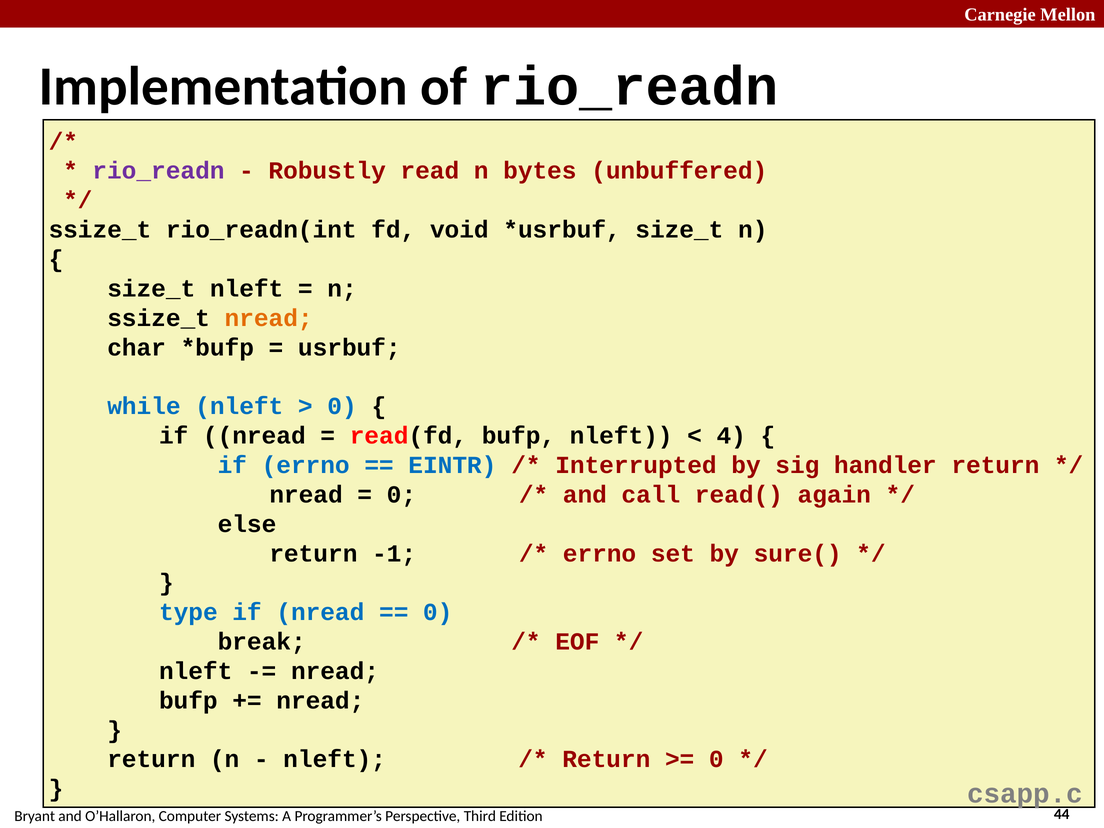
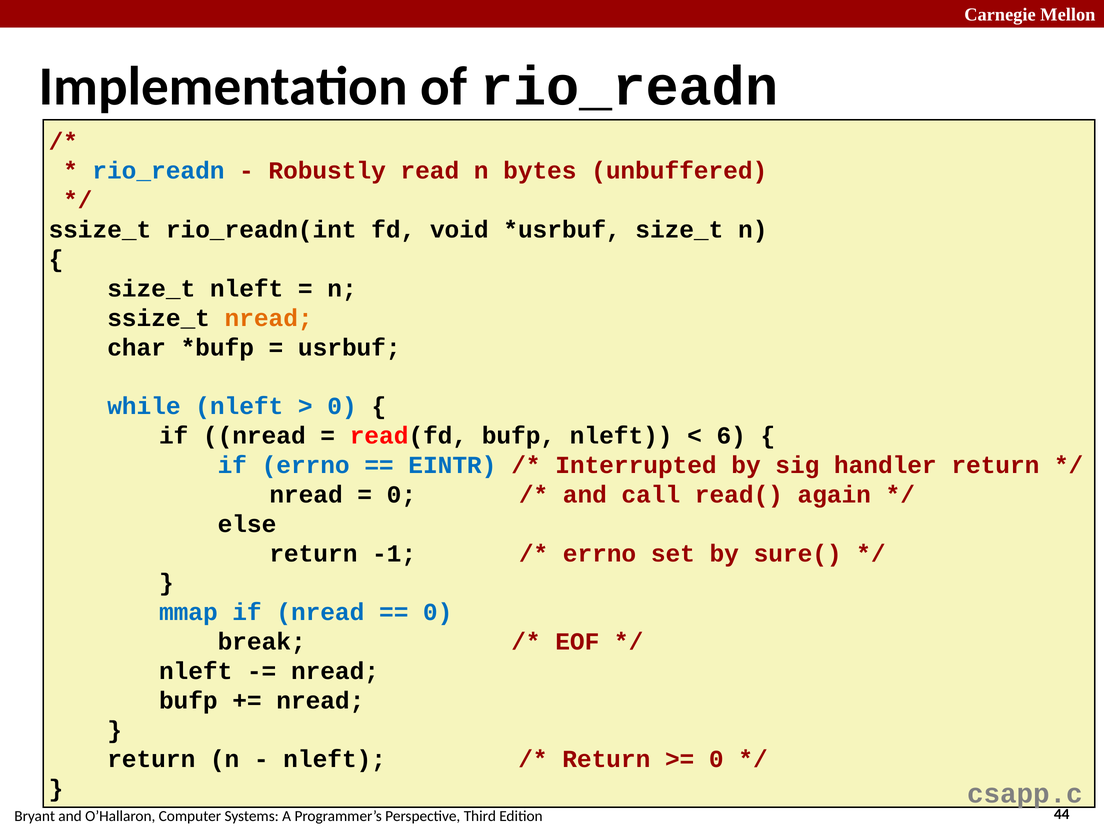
rio_readn at (158, 171) colour: purple -> blue
4: 4 -> 6
type: type -> mmap
